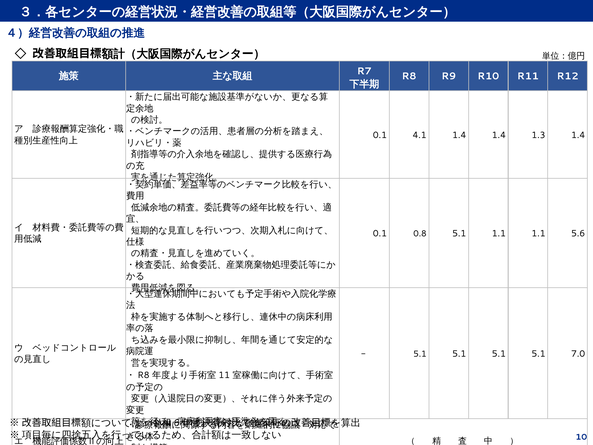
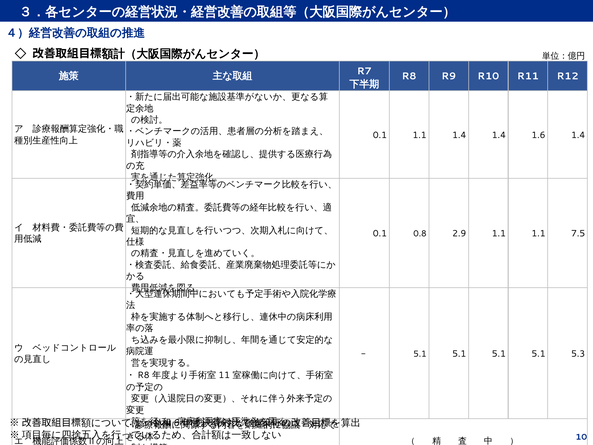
0.1 4.1: 4.1 -> 1.1
1.3: 1.3 -> 1.6
0.8 5.1: 5.1 -> 2.9
5.6: 5.6 -> 7.5
7.0: 7.0 -> 5.3
